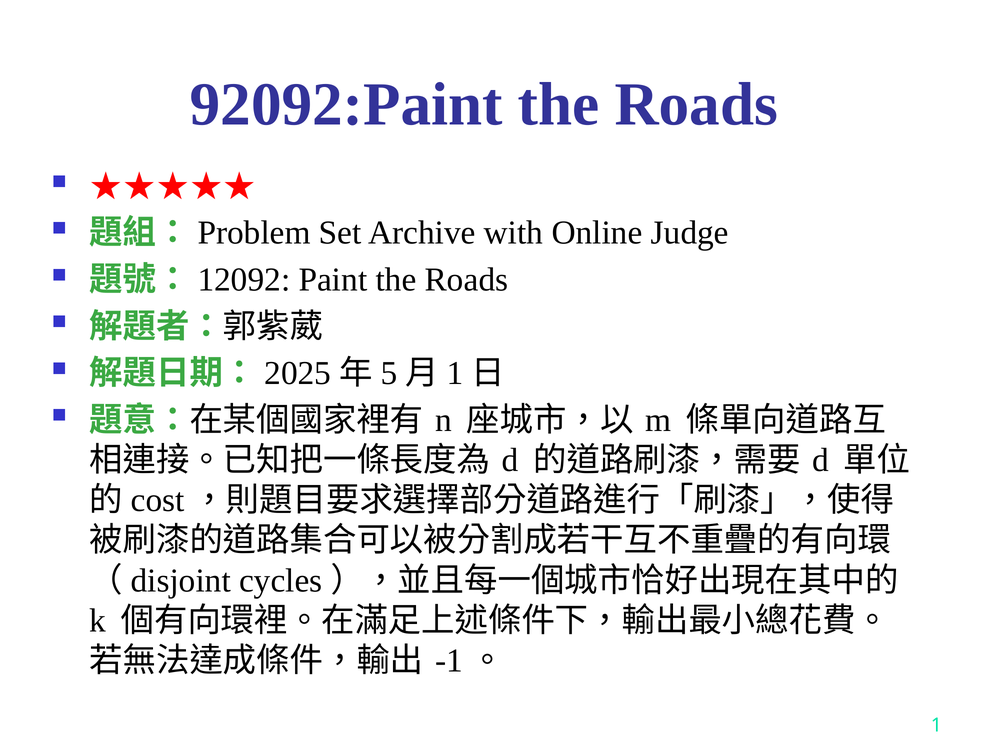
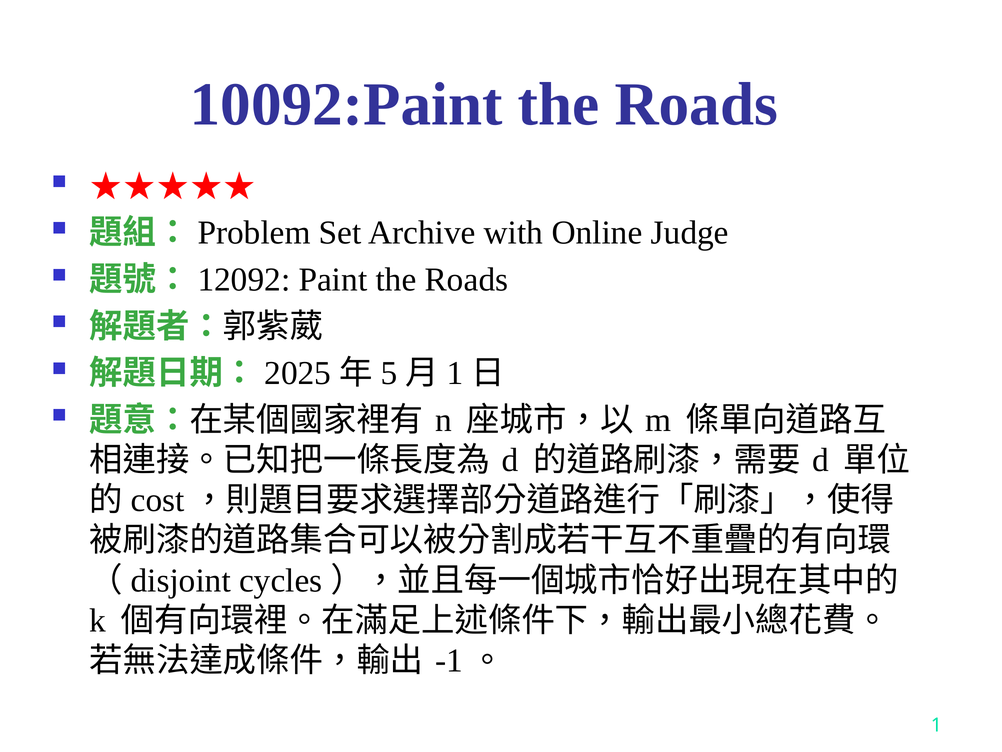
92092:Paint: 92092:Paint -> 10092:Paint
